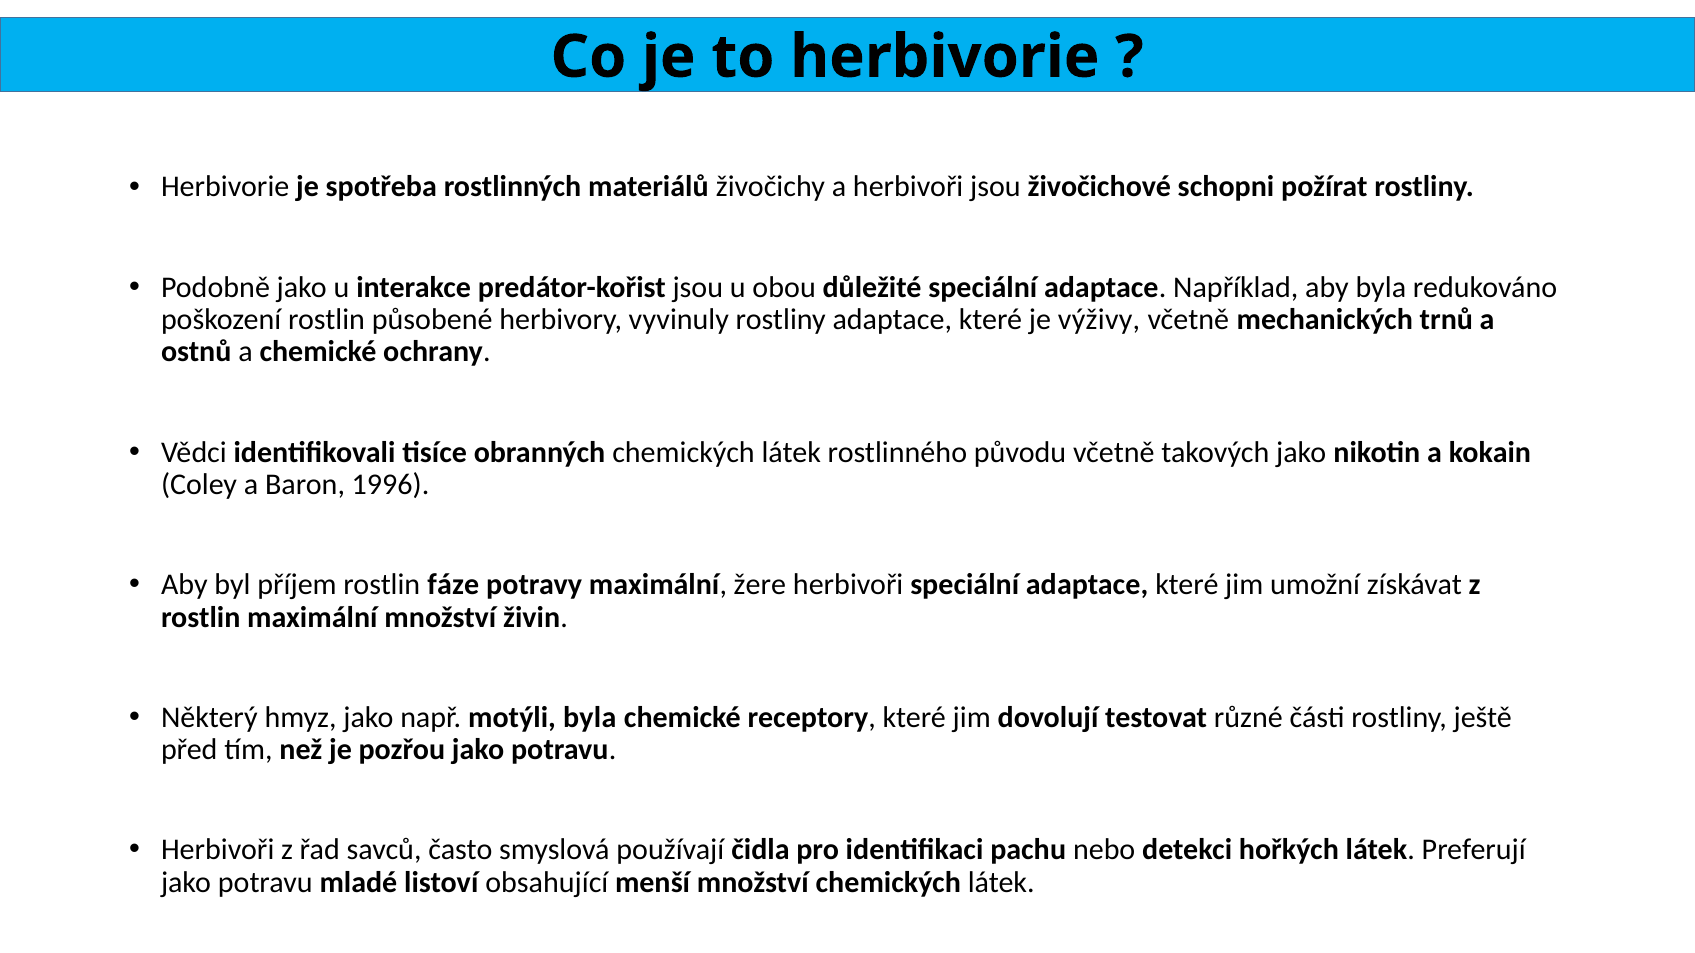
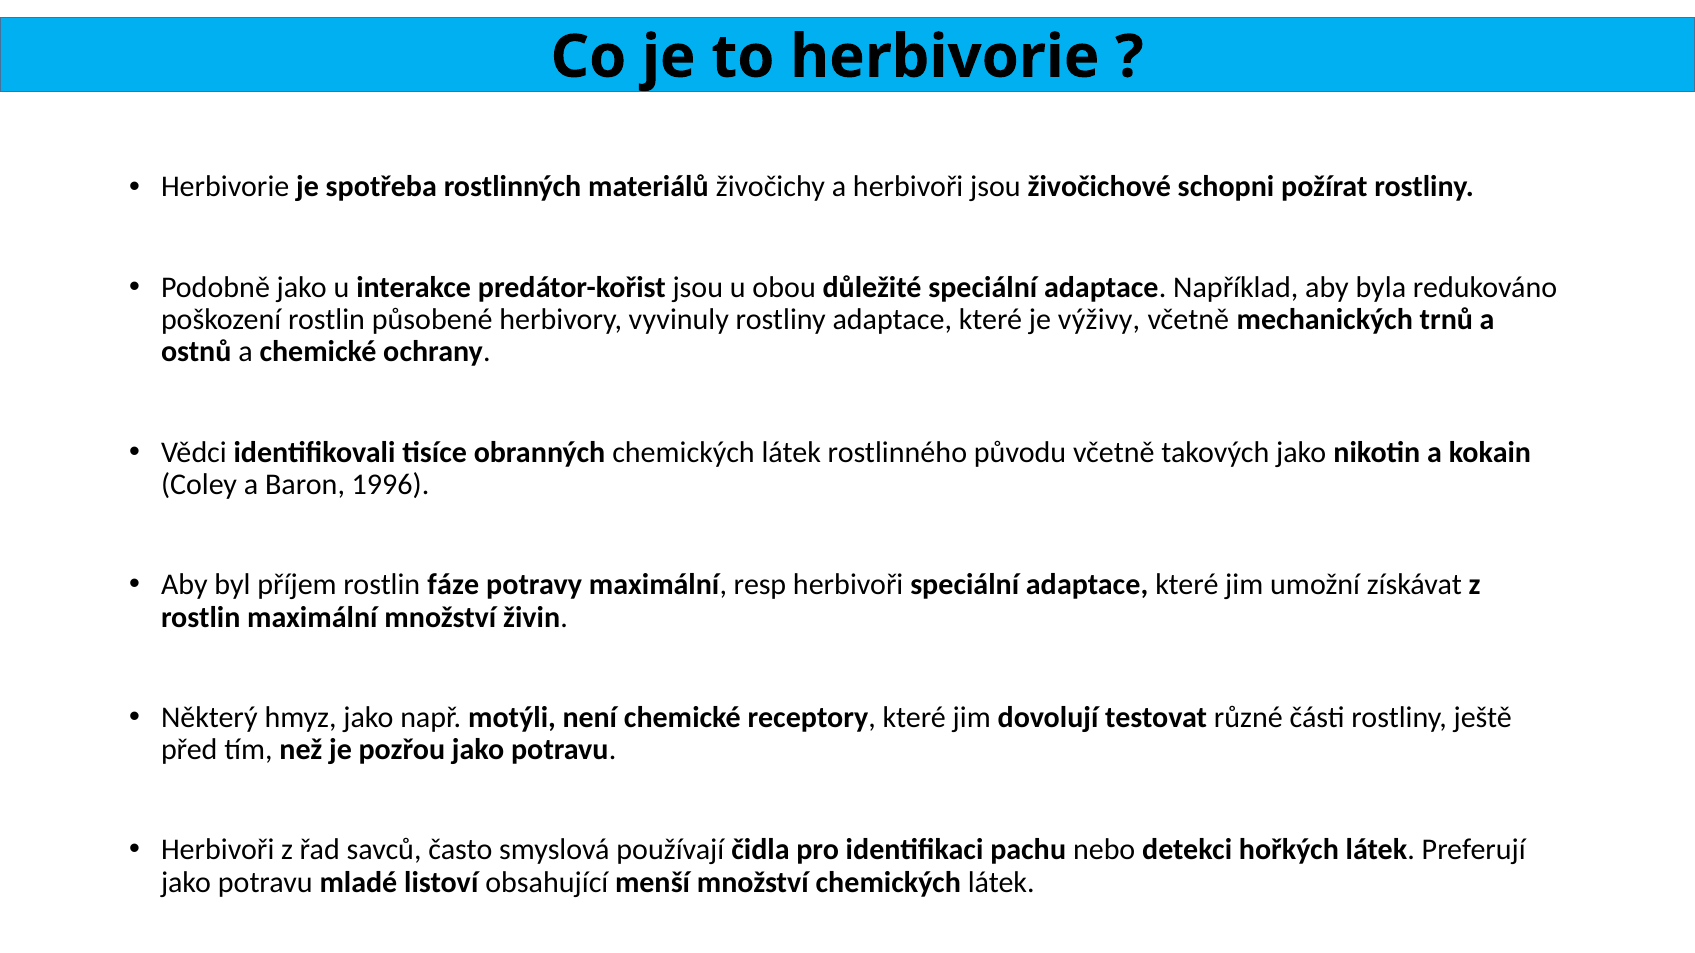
žere: žere -> resp
motýli byla: byla -> není
